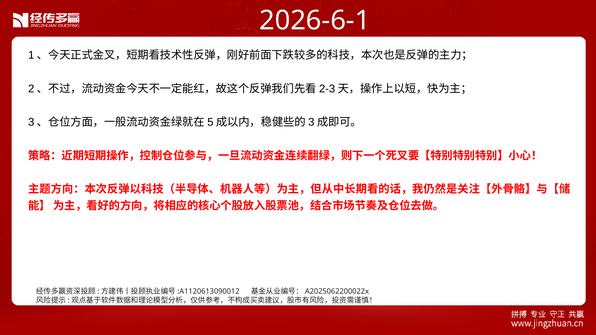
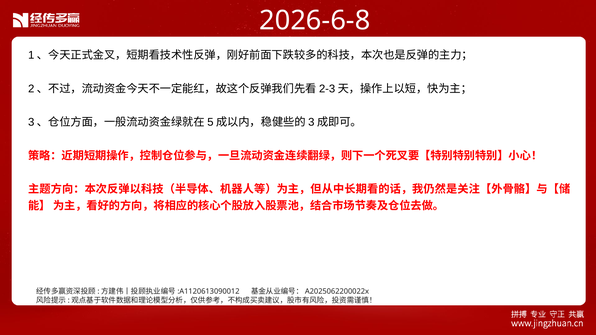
2026-6-1: 2026-6-1 -> 2026-6-8
